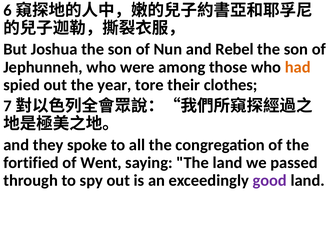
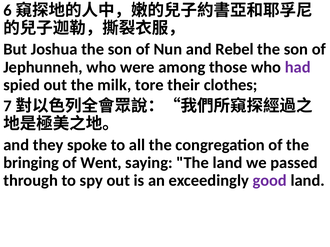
had colour: orange -> purple
year: year -> milk
fortified: fortified -> bringing
